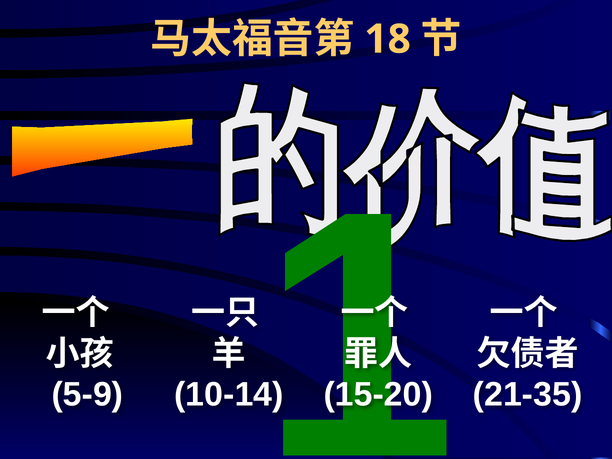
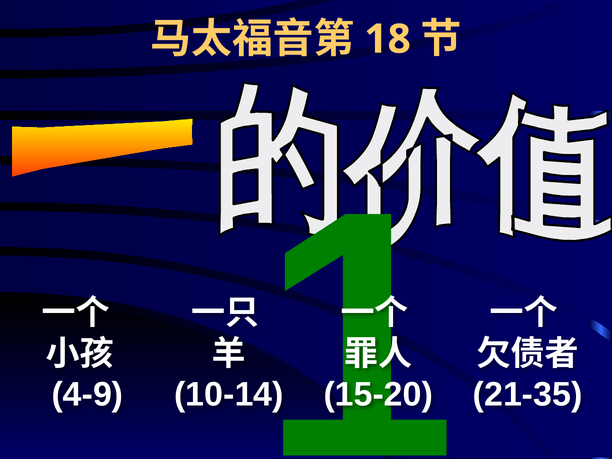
5-9: 5-9 -> 4-9
